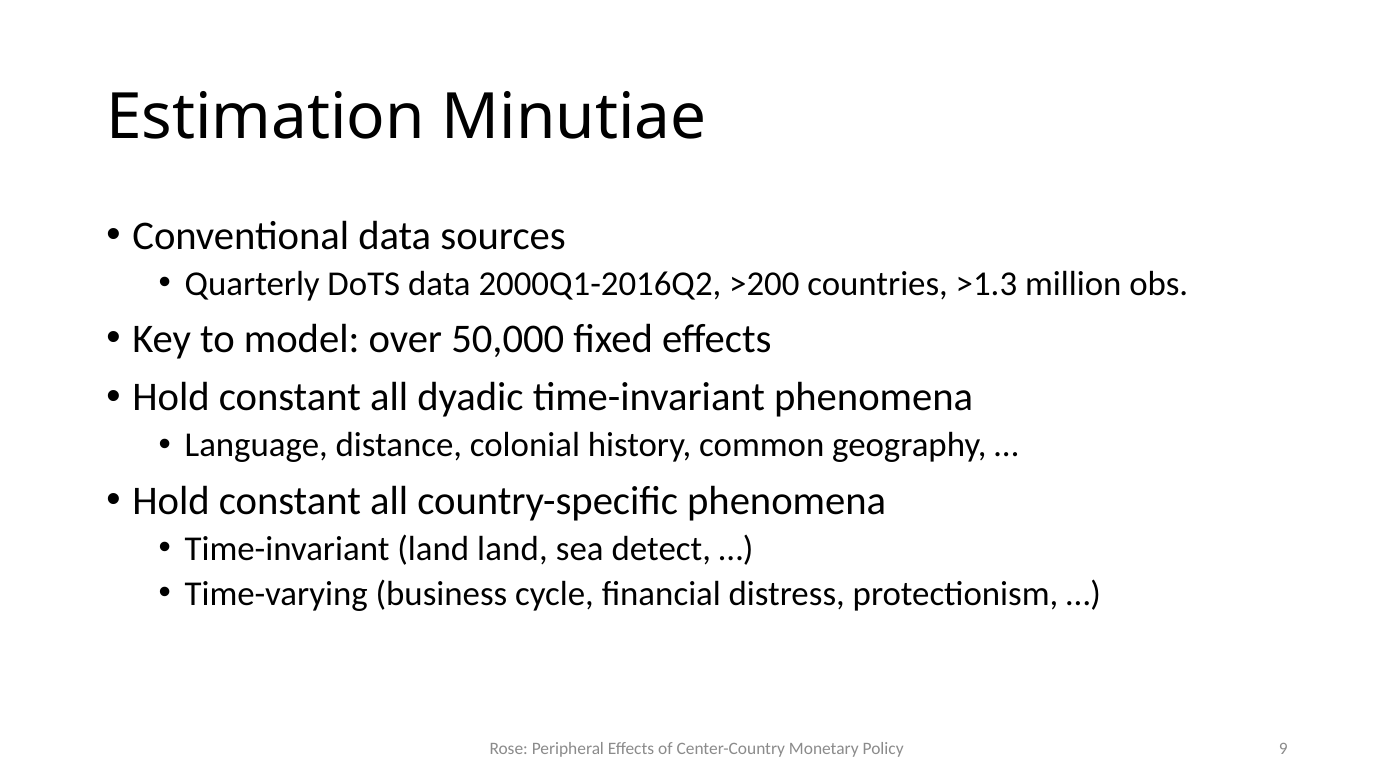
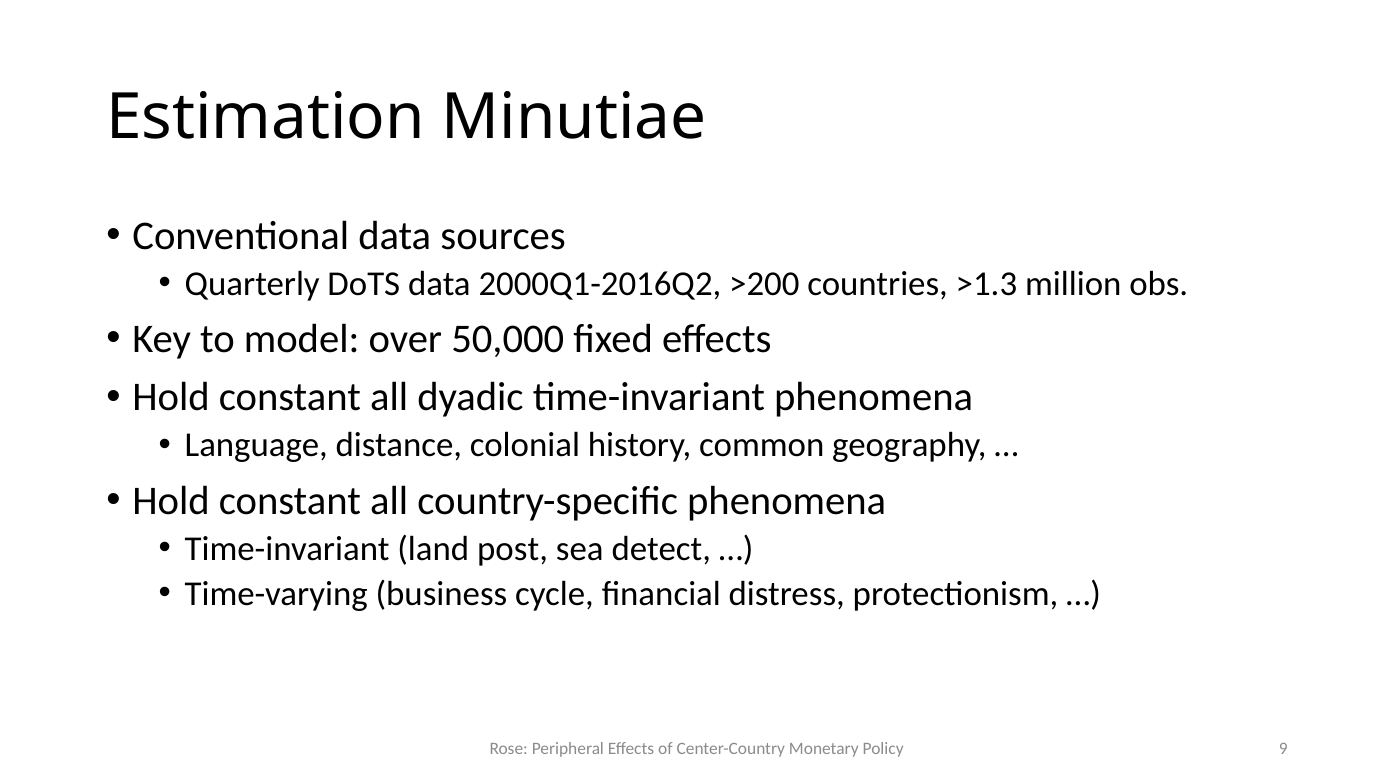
land land: land -> post
